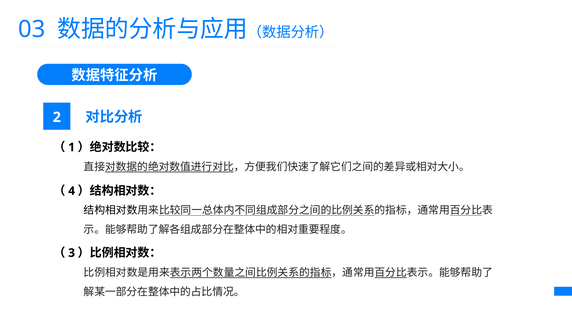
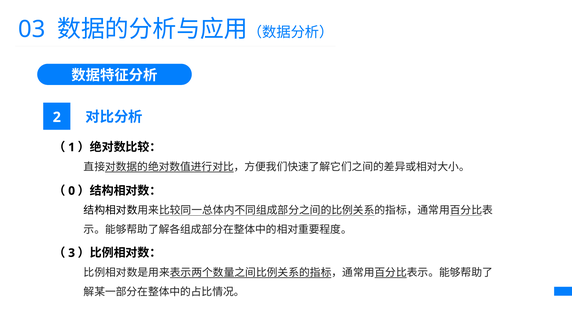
4: 4 -> 0
